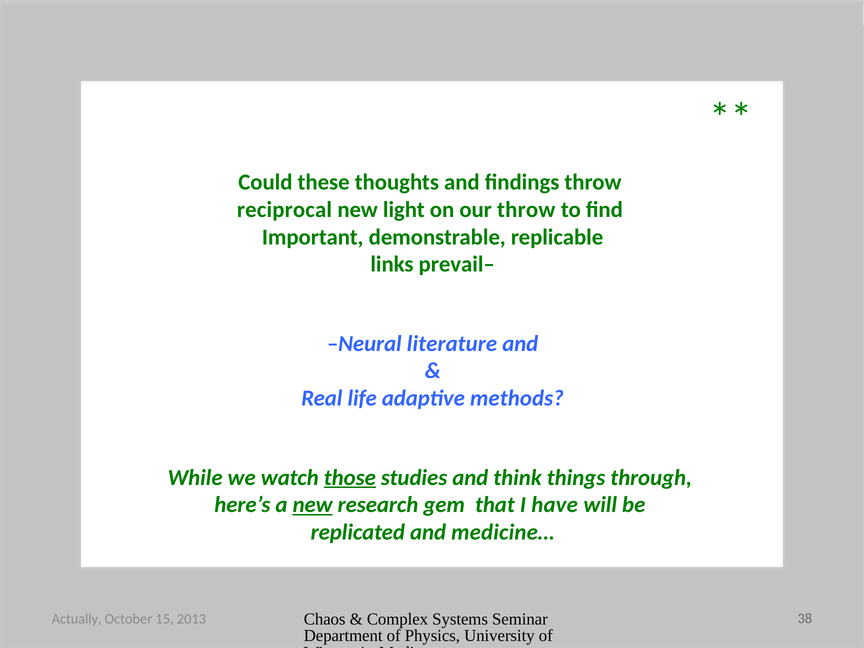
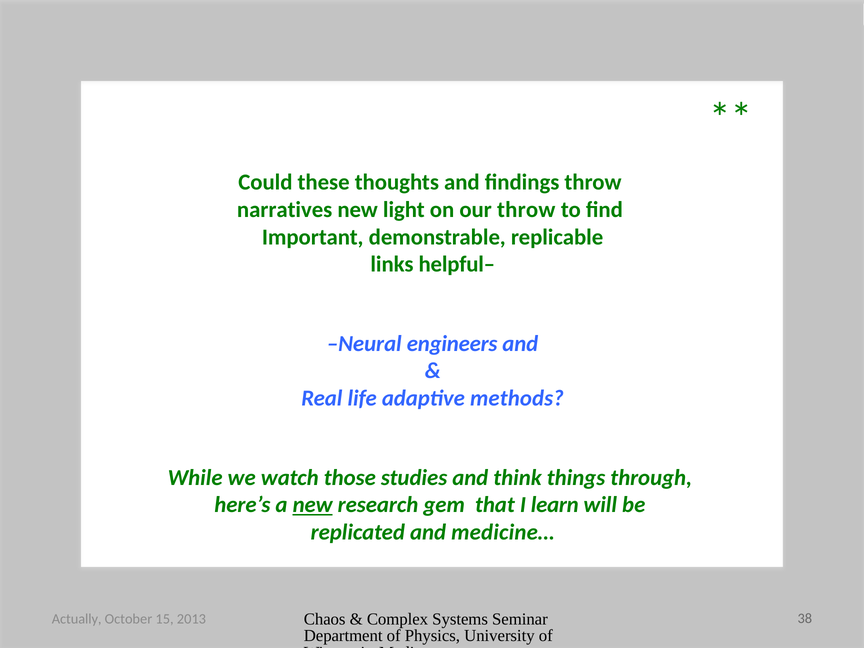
reciprocal: reciprocal -> narratives
prevail–: prevail– -> helpful–
literature: literature -> engineers
those underline: present -> none
have: have -> learn
